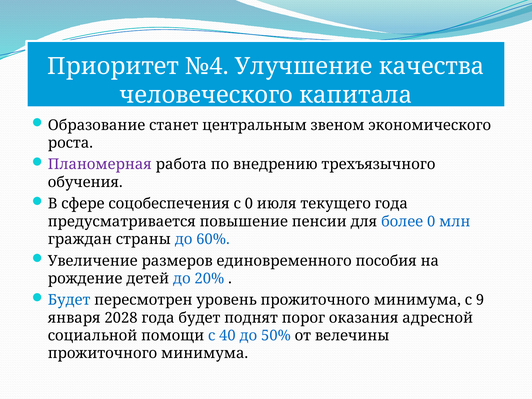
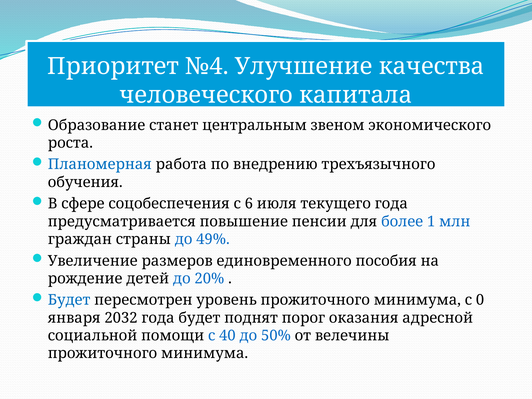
Планомерная colour: purple -> blue
с 0: 0 -> 6
более 0: 0 -> 1
60%: 60% -> 49%
9: 9 -> 0
2028: 2028 -> 2032
